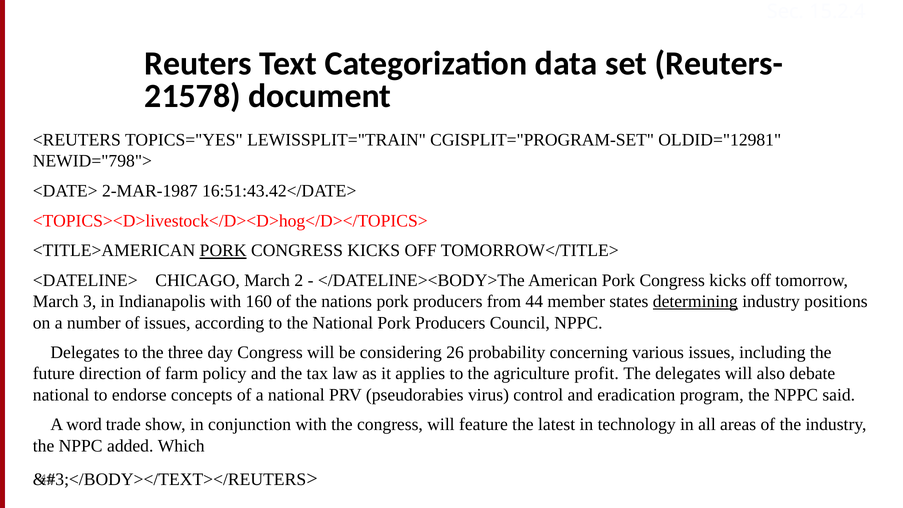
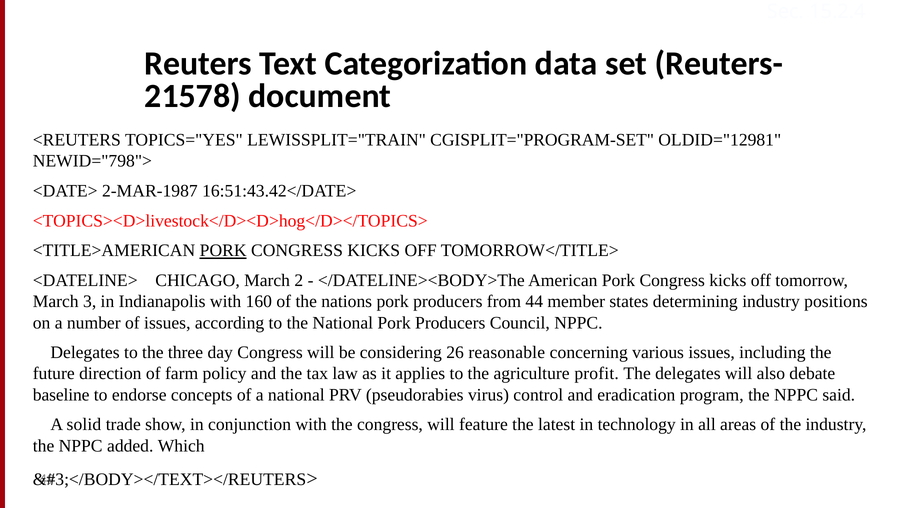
determining underline: present -> none
probability: probability -> reasonable
national at (61, 395): national -> baseline
word: word -> solid
